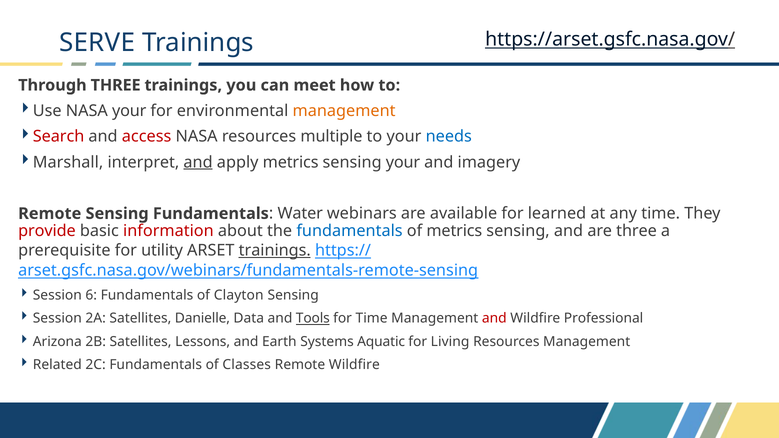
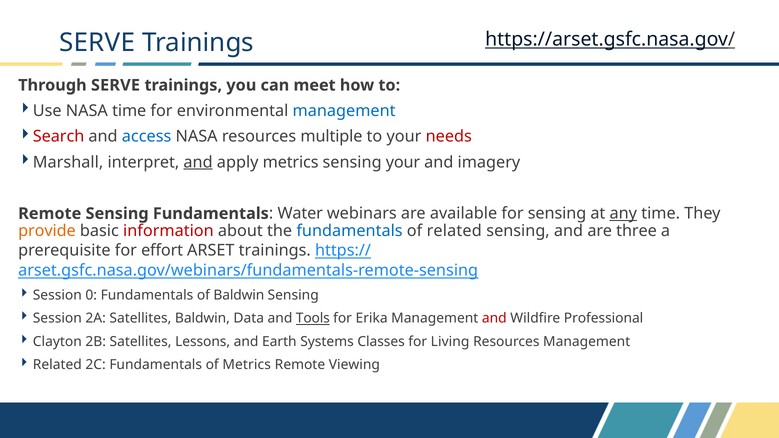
Through THREE: THREE -> SERVE
NASA your: your -> time
management at (344, 111) colour: orange -> blue
access colour: red -> blue
needs colour: blue -> red
for learned: learned -> sensing
any underline: none -> present
provide colour: red -> orange
of metrics: metrics -> related
utility: utility -> effort
trainings at (275, 251) underline: present -> none
6: 6 -> 0
of Clayton: Clayton -> Baldwin
Satellites Danielle: Danielle -> Baldwin
for Time: Time -> Erika
Arizona: Arizona -> Clayton
Aquatic: Aquatic -> Classes
of Classes: Classes -> Metrics
Remote Wildfire: Wildfire -> Viewing
